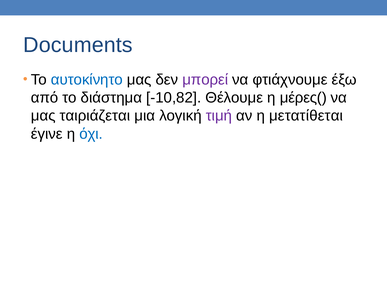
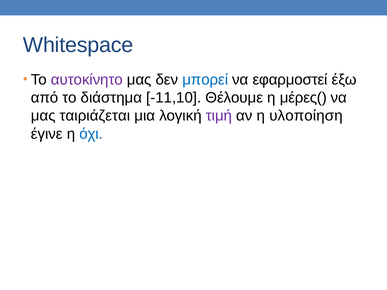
Documents: Documents -> Whitespace
αυτοκίνητο colour: blue -> purple
μπορεί colour: purple -> blue
φτιάχνουμε: φτιάχνουμε -> εφαρμοστεί
-10,82: -10,82 -> -11,10
μετατίθεται: μετατίθεται -> υλοποίηση
